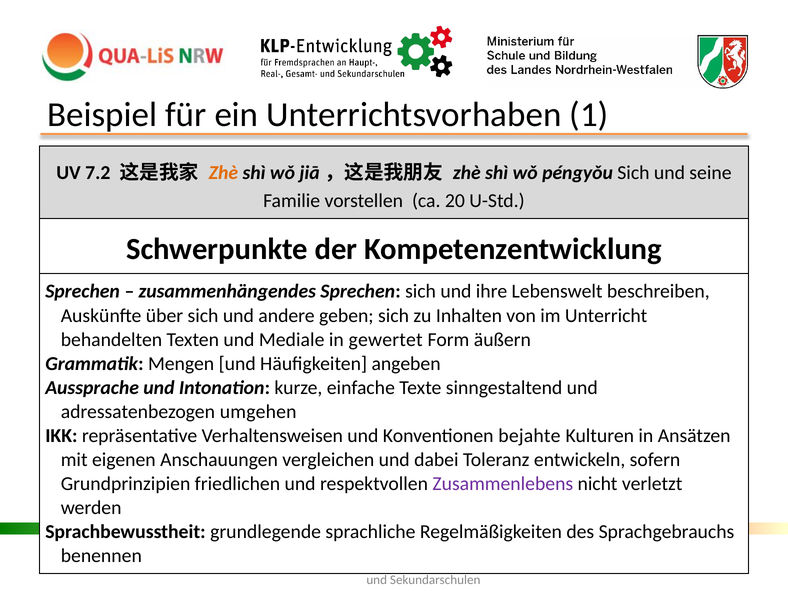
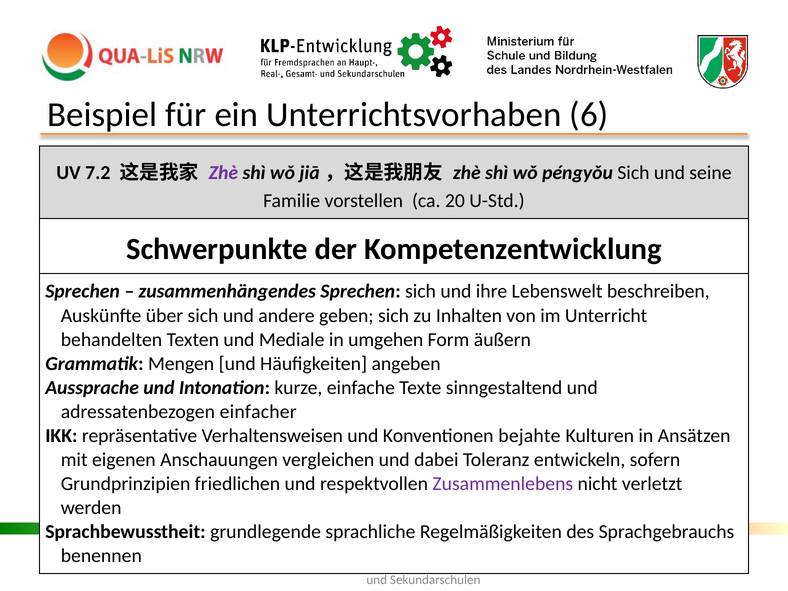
1: 1 -> 6
Zhè at (223, 173) colour: orange -> purple
gewertet: gewertet -> umgehen
umgehen: umgehen -> einfacher
